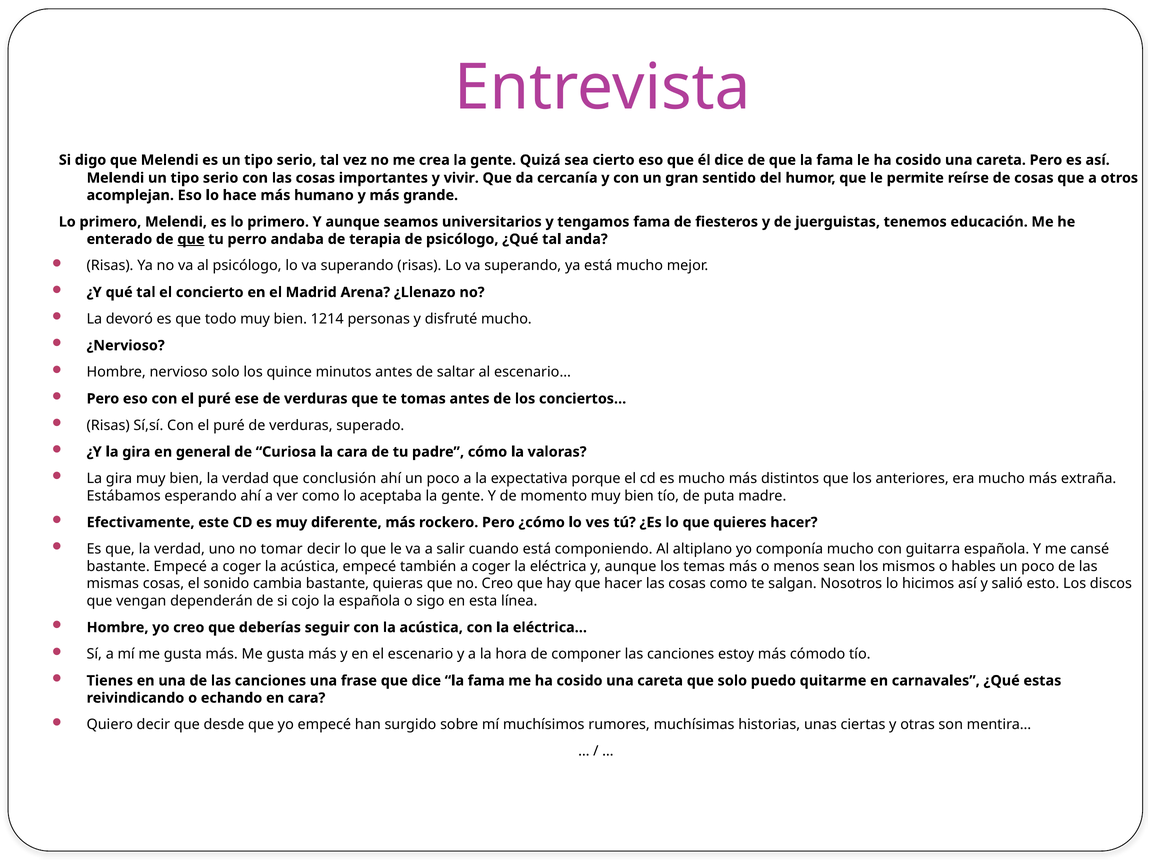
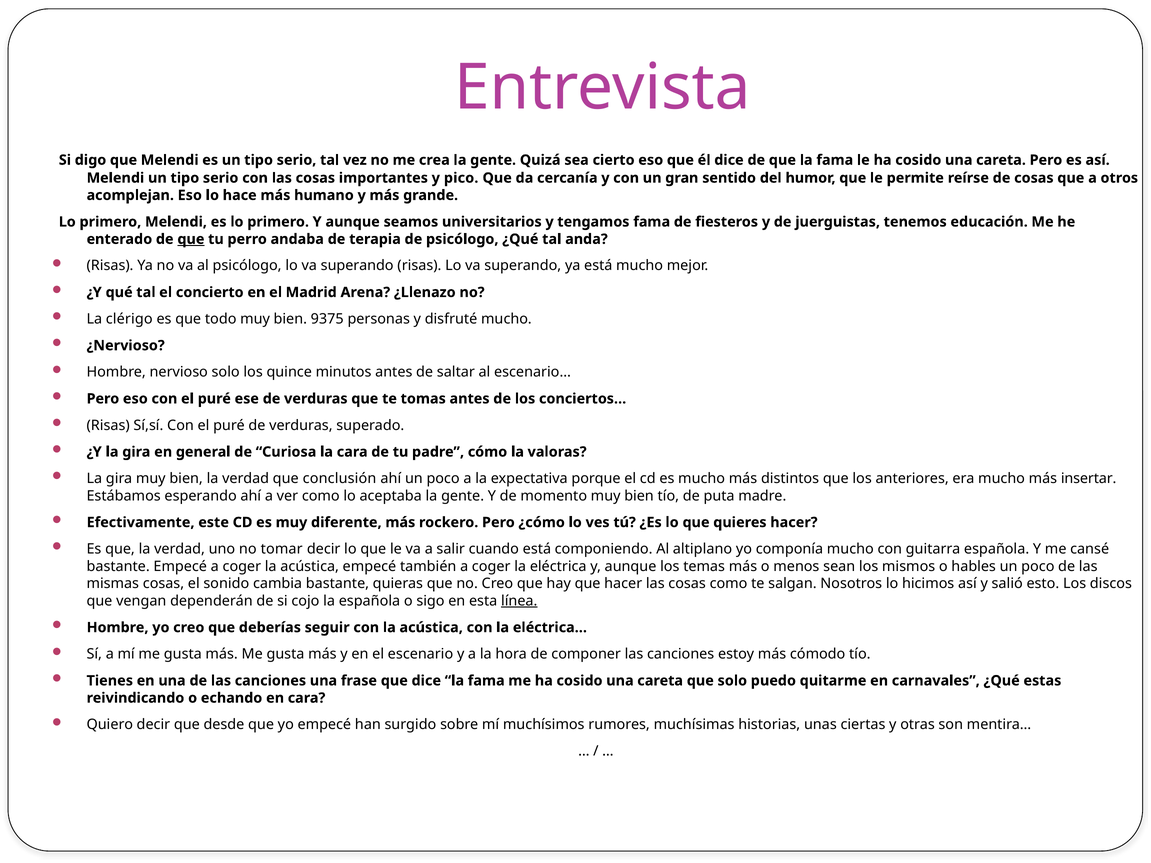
vivir: vivir -> pico
devoró: devoró -> clérigo
1214: 1214 -> 9375
extraña: extraña -> insertar
línea underline: none -> present
